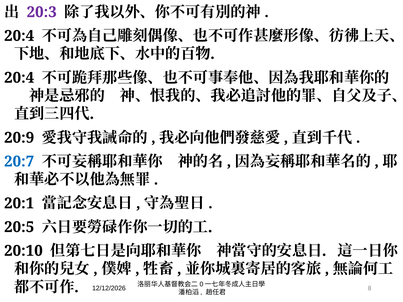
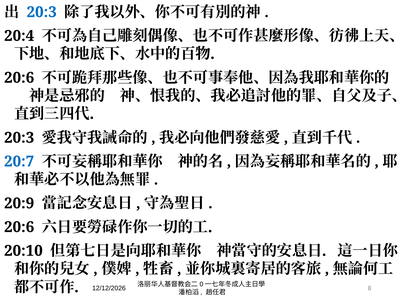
20:3 at (42, 12) colour: purple -> blue
20:4 at (19, 78): 20:4 -> 20:6
20:9 at (19, 138): 20:9 -> 20:3
20:1: 20:1 -> 20:9
20:5 at (19, 227): 20:5 -> 20:6
